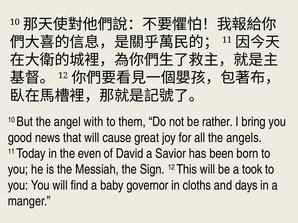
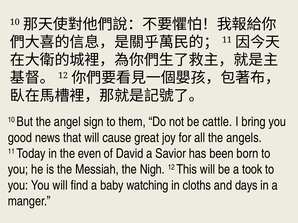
with: with -> sign
rather: rather -> cattle
Sign: Sign -> Nigh
governor: governor -> watching
